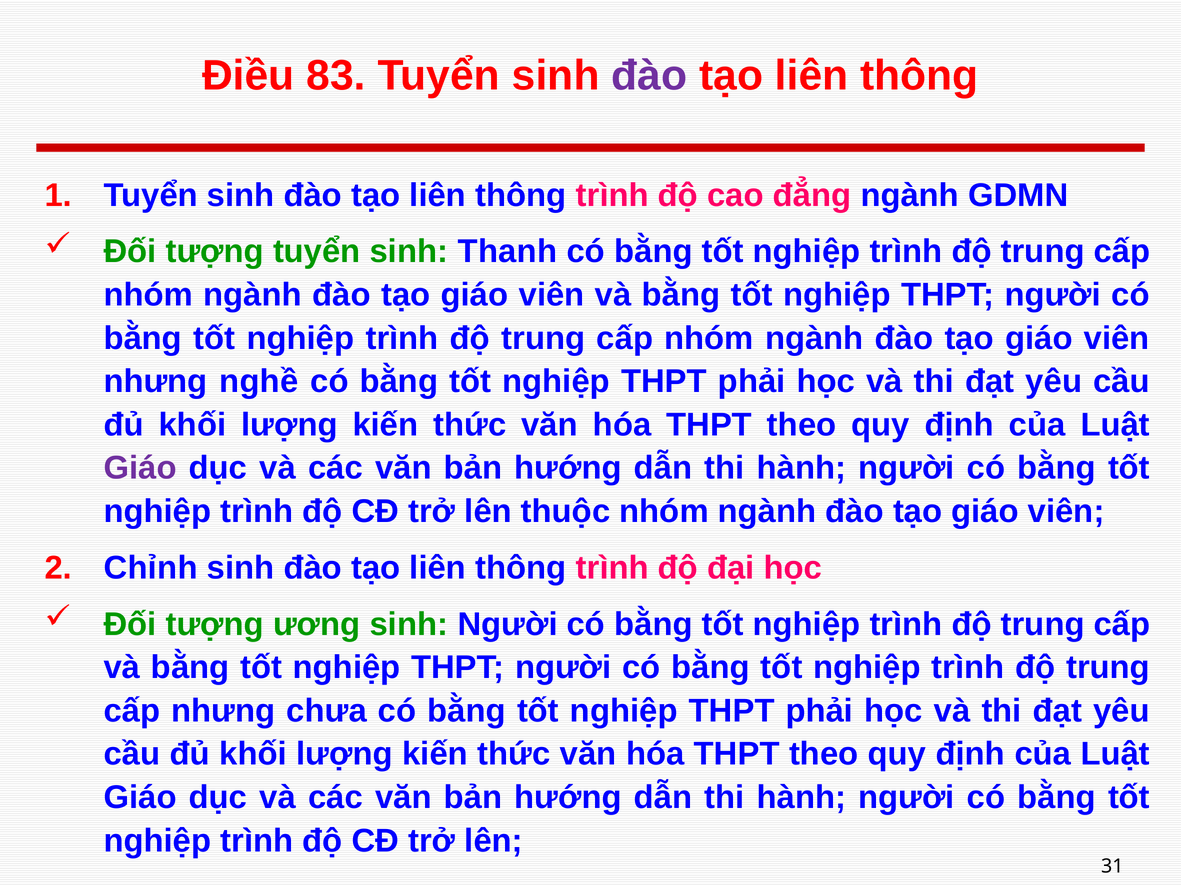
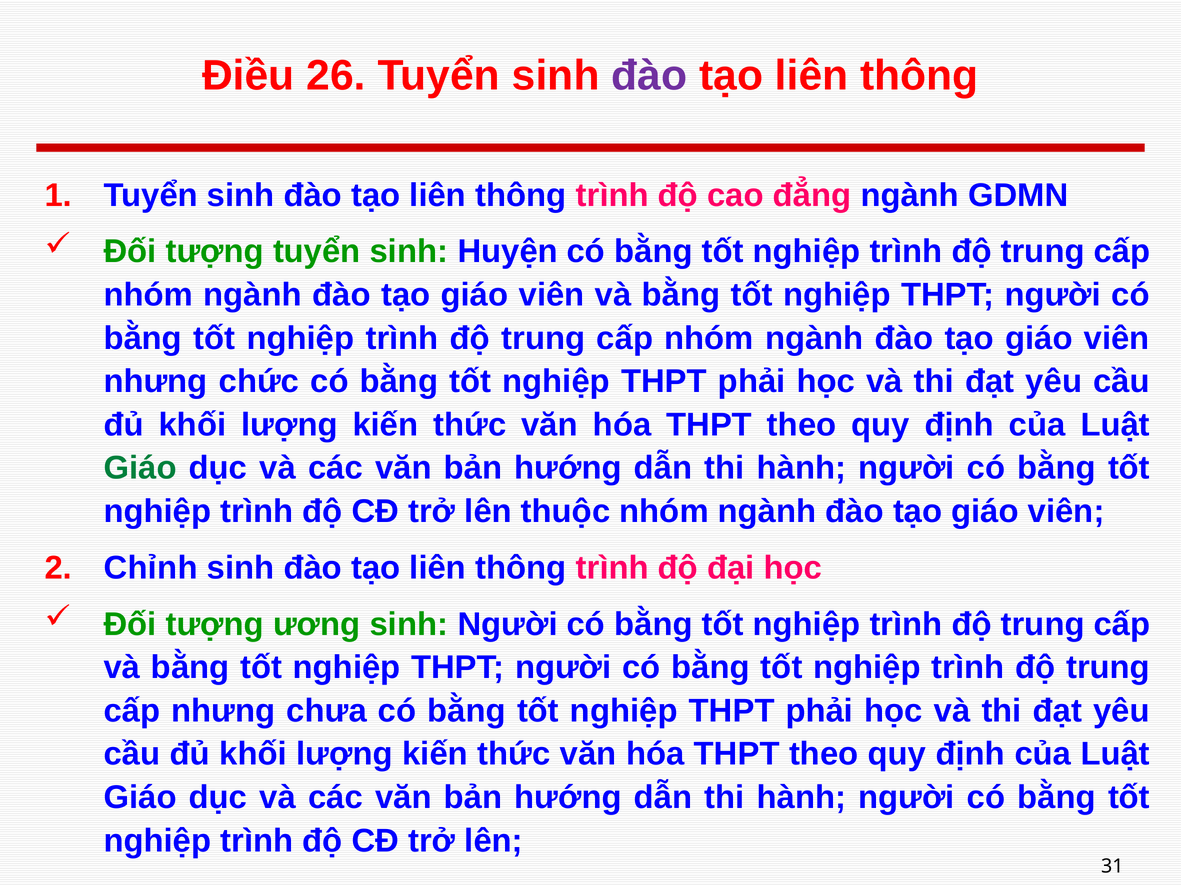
83: 83 -> 26
Thanh: Thanh -> Huyện
nghề: nghề -> chức
Giáo at (140, 468) colour: purple -> green
